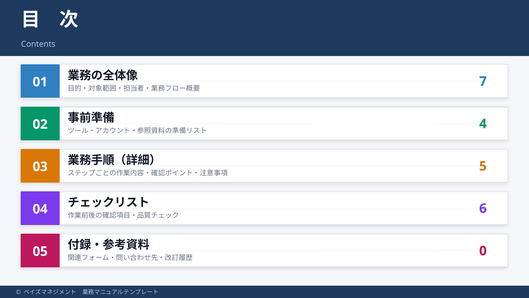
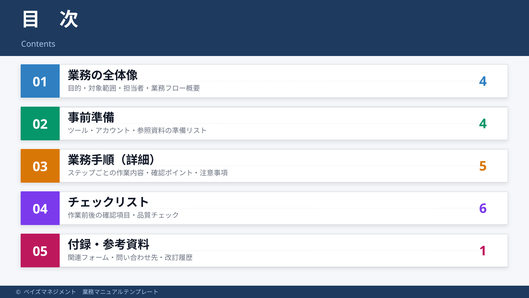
7 at (483, 81): 7 -> 4
0: 0 -> 1
